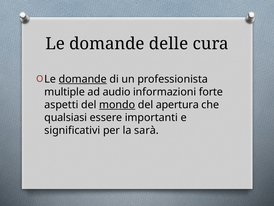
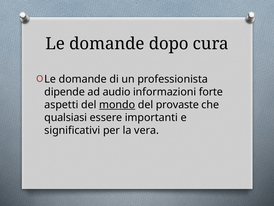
delle: delle -> dopo
domande at (83, 79) underline: present -> none
multiple: multiple -> dipende
apertura: apertura -> provaste
sarà: sarà -> vera
